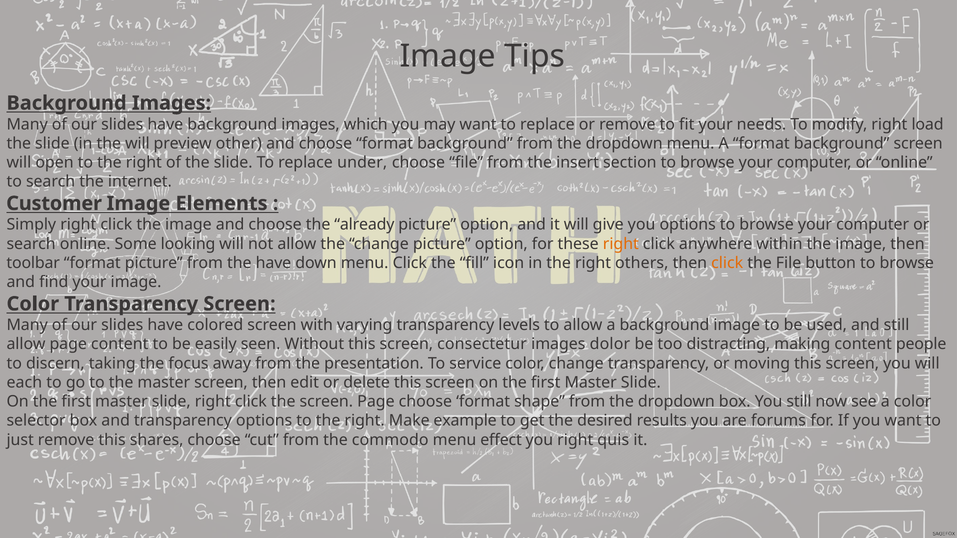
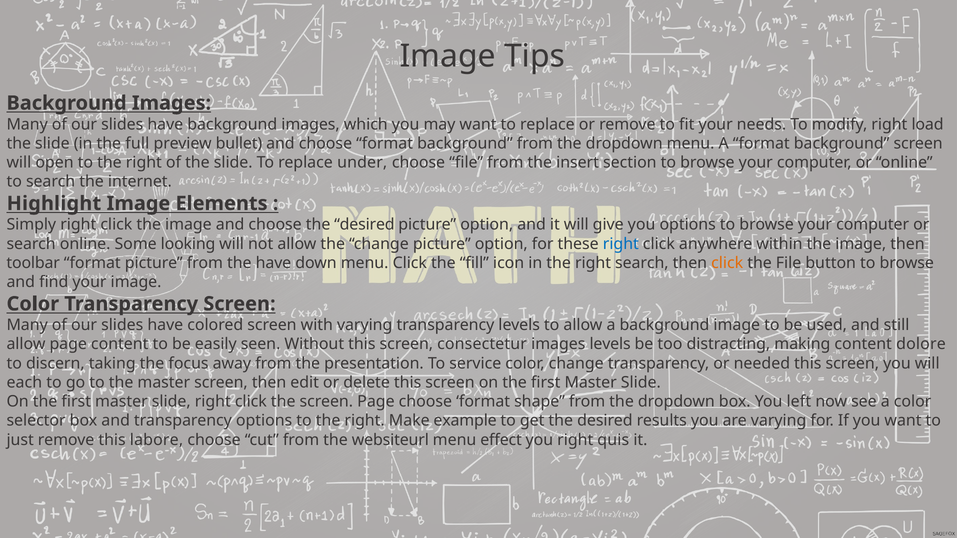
the will: will -> full
other: other -> bullet
Customer: Customer -> Highlight
choose the already: already -> desired
right at (621, 244) colour: orange -> blue
right others: others -> search
images dolor: dolor -> levels
people: people -> dolore
moving: moving -> needed
You still: still -> left
are forums: forums -> varying
shares: shares -> labore
commodo: commodo -> websiteurl
